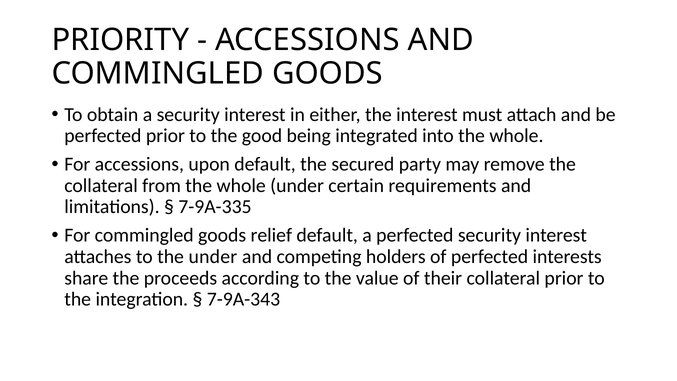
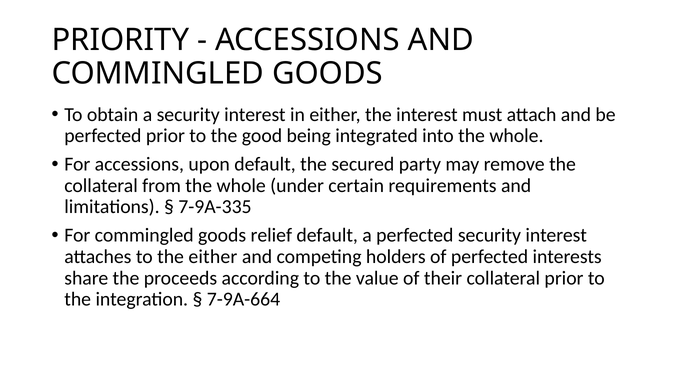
the under: under -> either
7-9A-343: 7-9A-343 -> 7-9A-664
